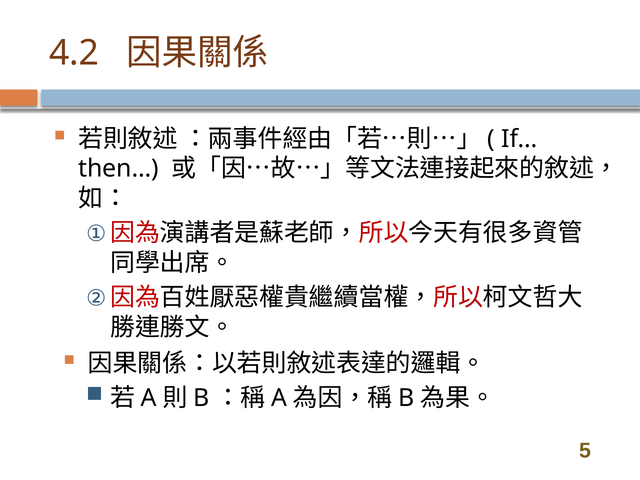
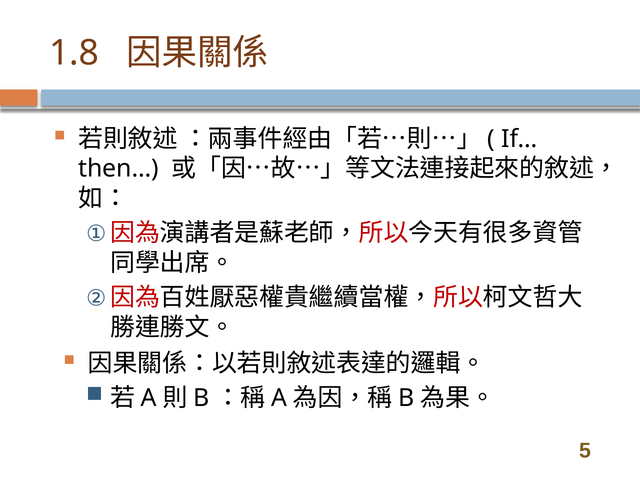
4.2: 4.2 -> 1.8
